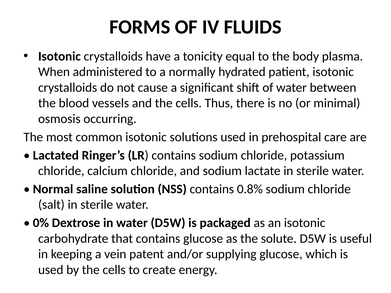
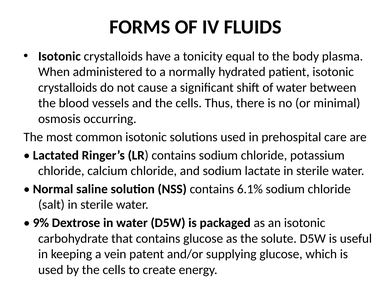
0.8%: 0.8% -> 6.1%
0%: 0% -> 9%
